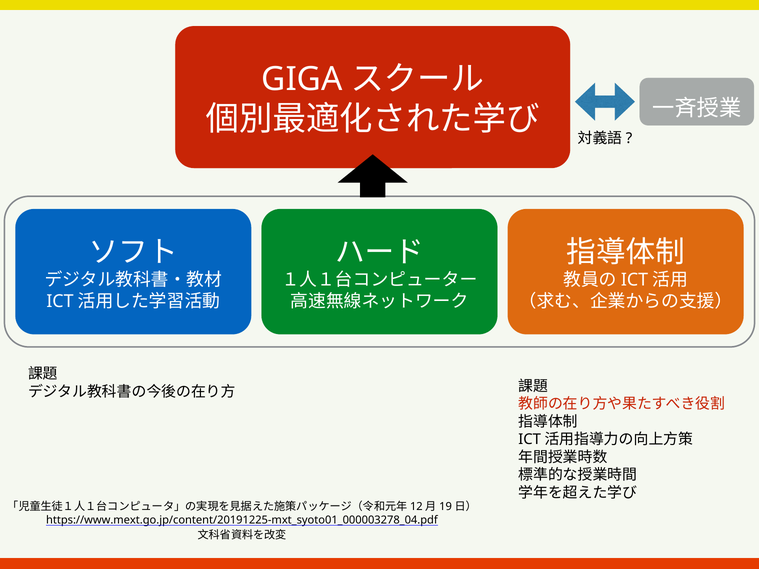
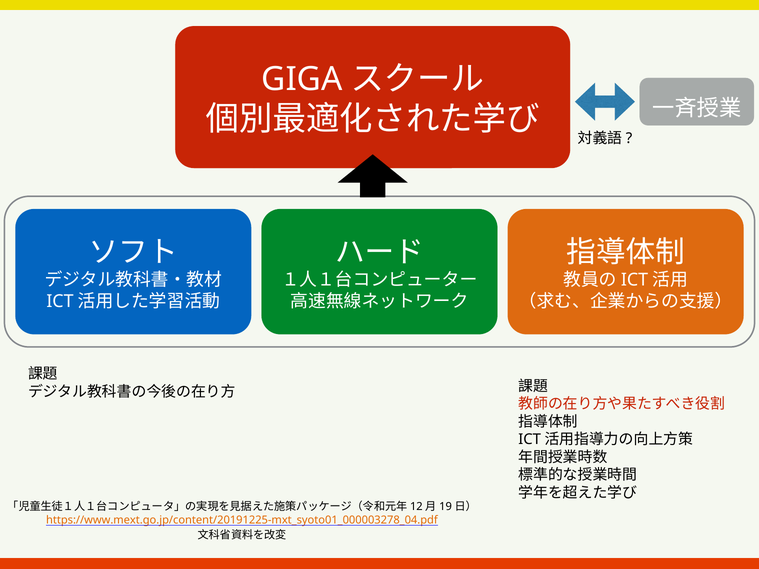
https://www.mext.go.jp/content/20191225-mxt_syoto01_000003278_04.pdf colour: black -> orange
